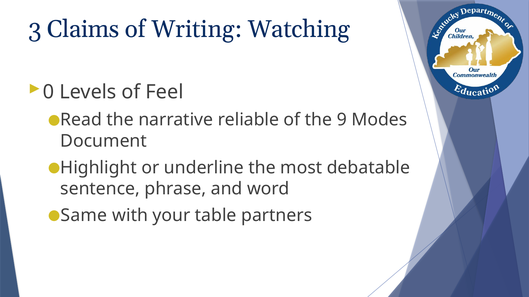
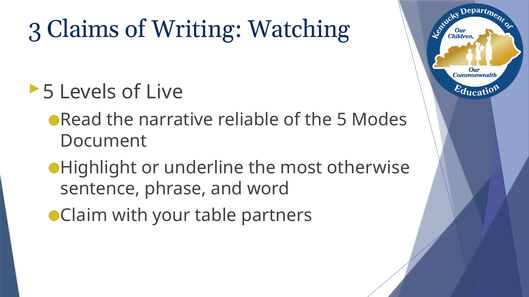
0 at (49, 92): 0 -> 5
Feel: Feel -> Live
the 9: 9 -> 5
debatable: debatable -> otherwise
Same: Same -> Claim
